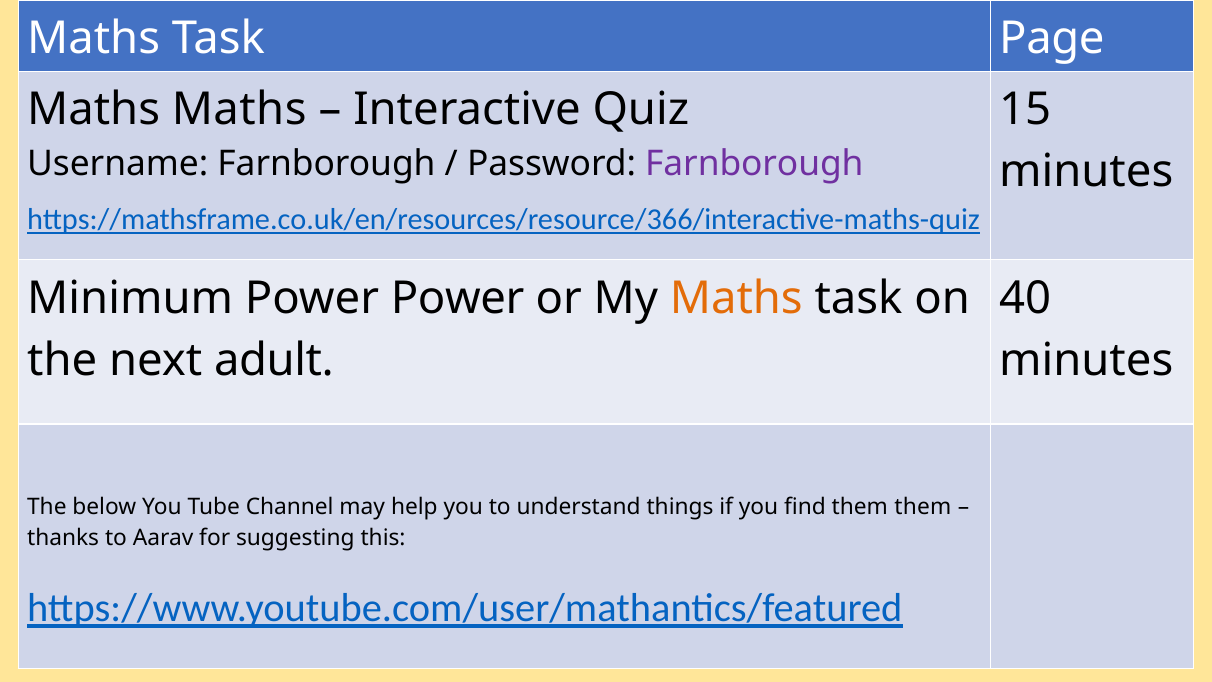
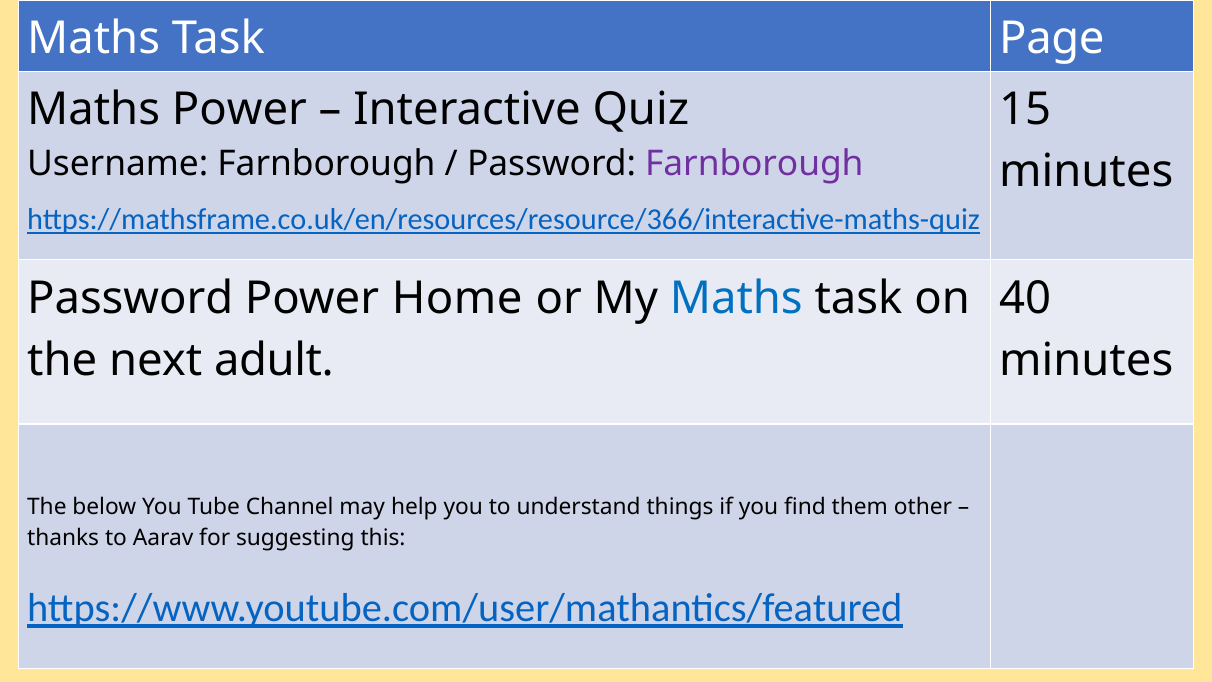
Maths Maths: Maths -> Power
Minimum at (130, 298): Minimum -> Password
Power Power: Power -> Home
Maths at (736, 298) colour: orange -> blue
them them: them -> other
